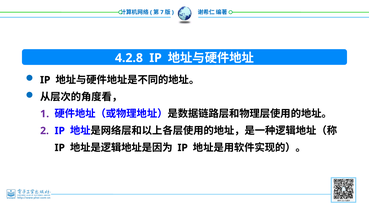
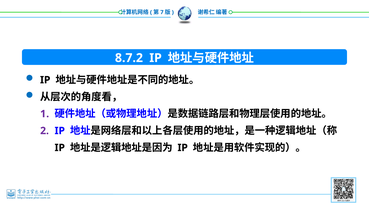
4.2.8: 4.2.8 -> 8.7.2
